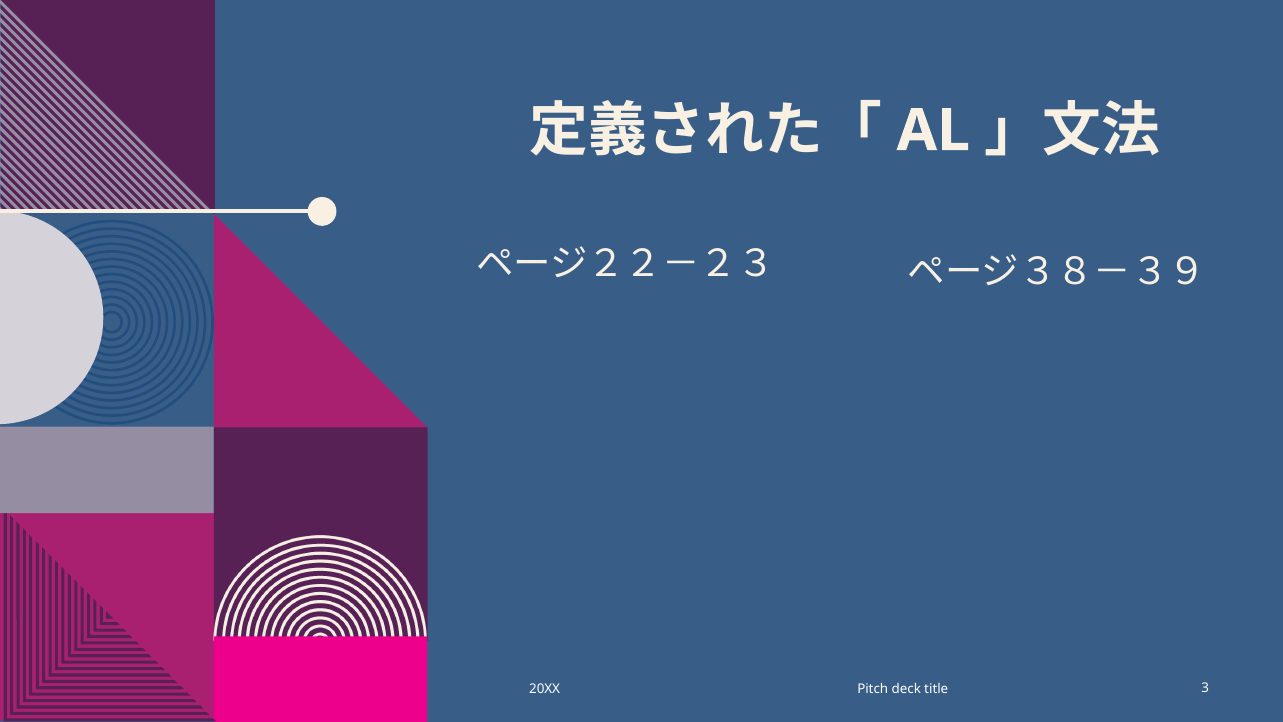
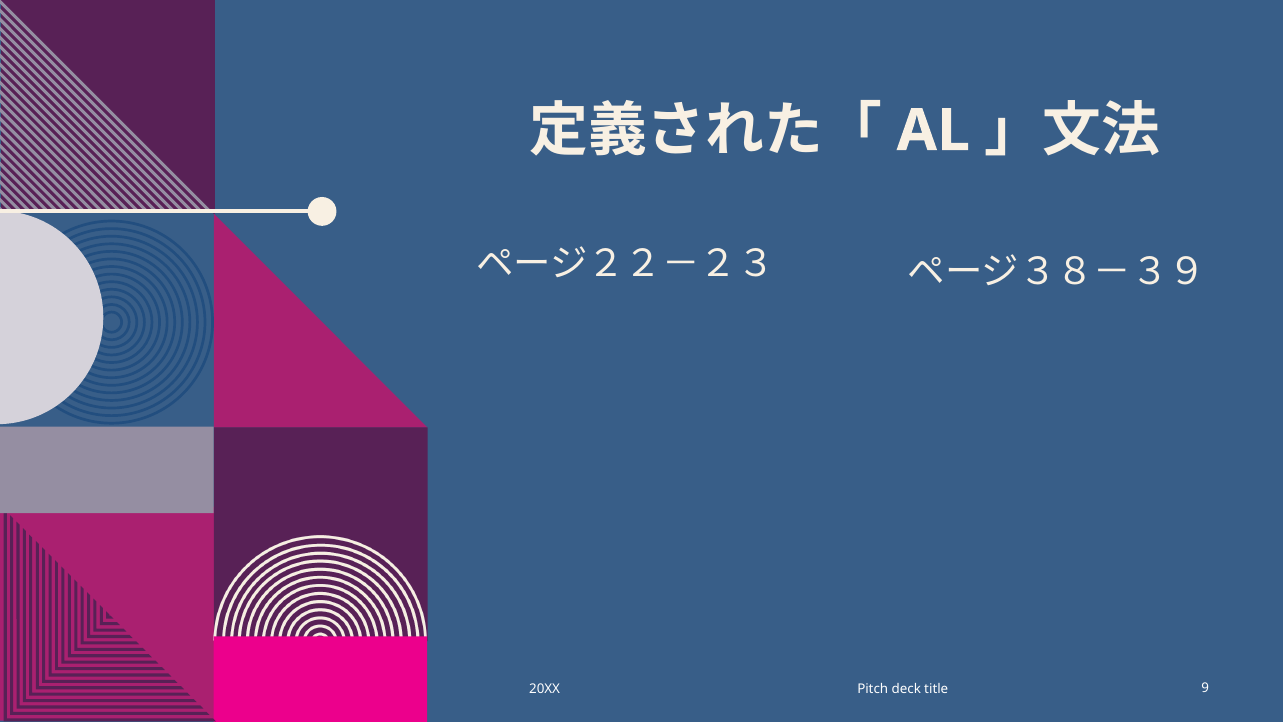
3: 3 -> 9
